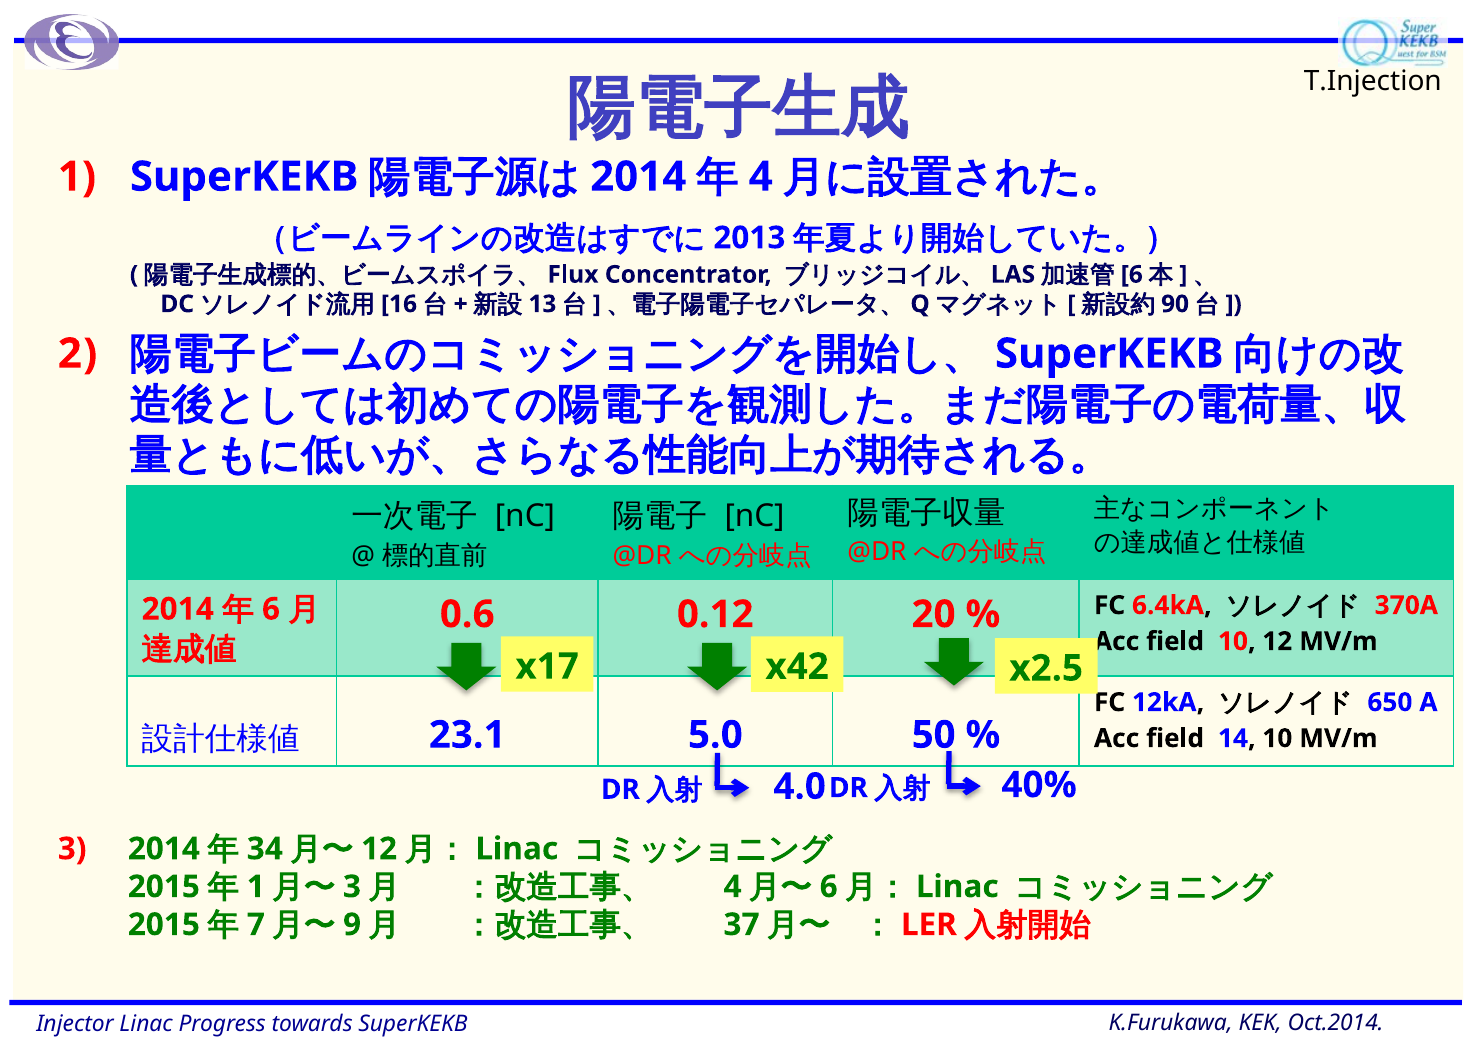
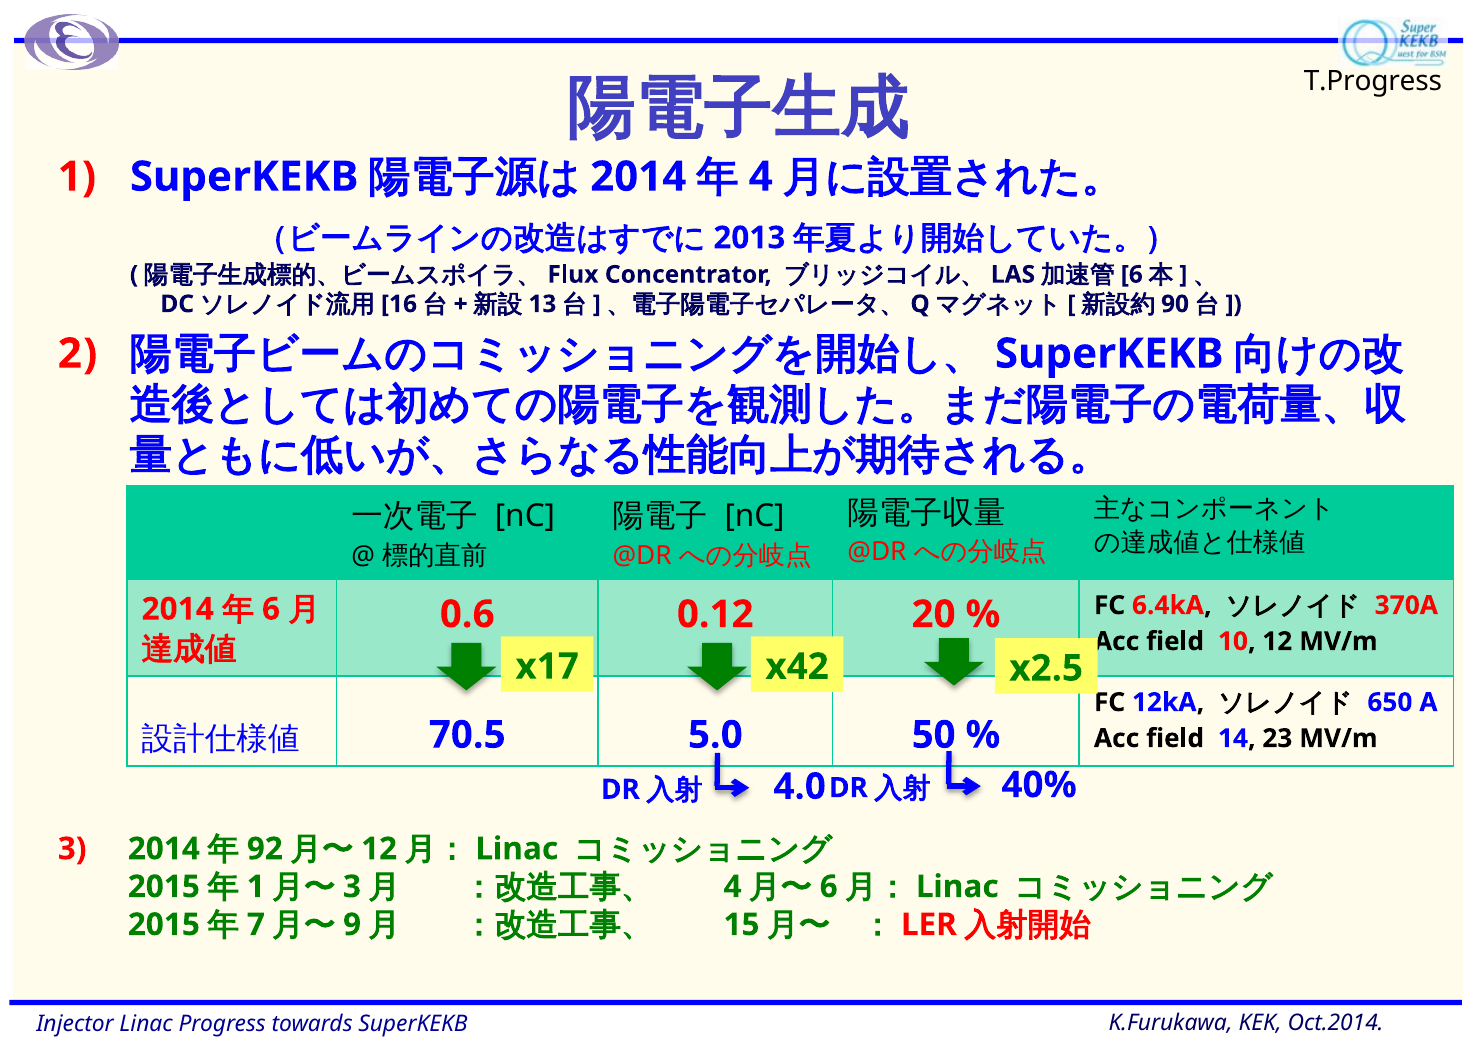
T.Injection: T.Injection -> T.Progress
23.1: 23.1 -> 70.5
14 10: 10 -> 23
34: 34 -> 92
37: 37 -> 15
